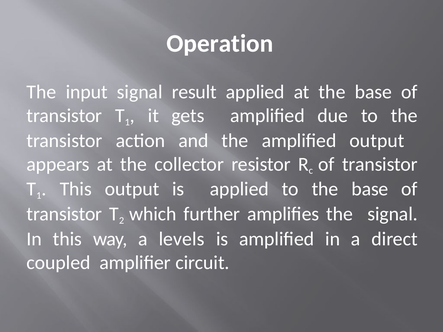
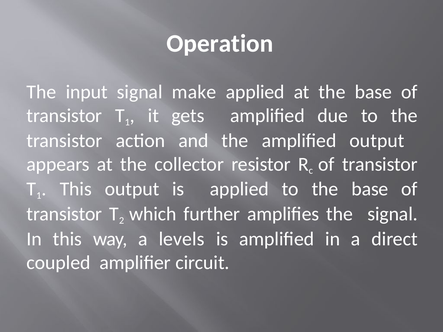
result: result -> make
